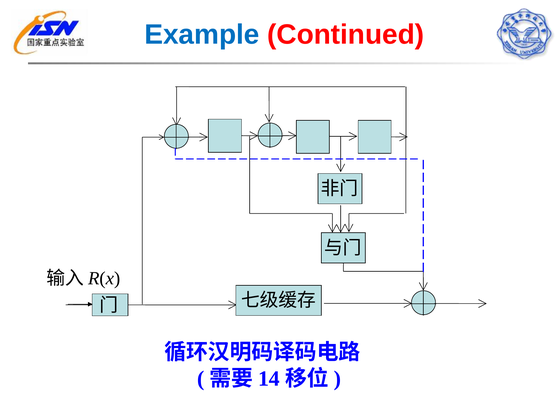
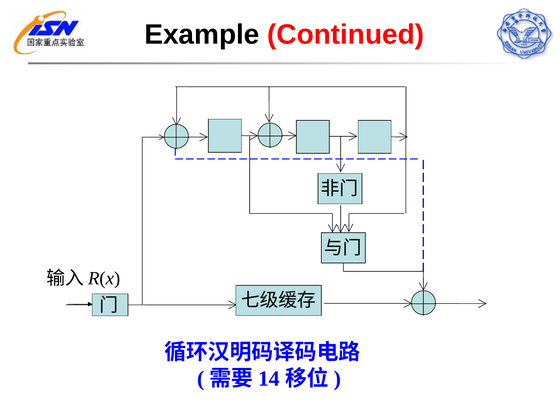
Example colour: blue -> black
